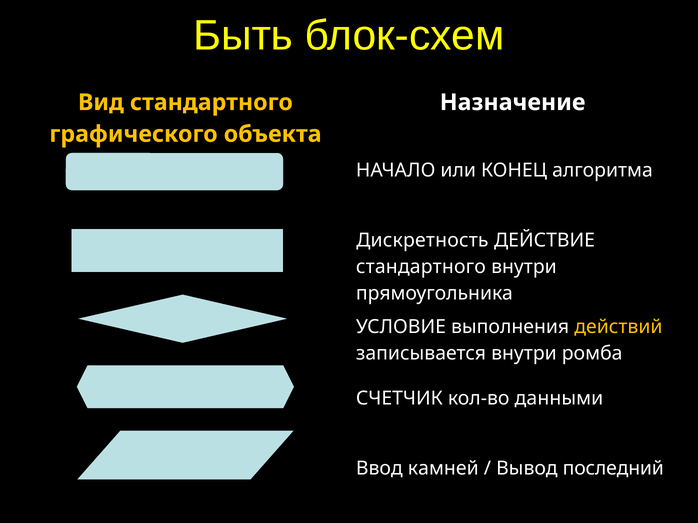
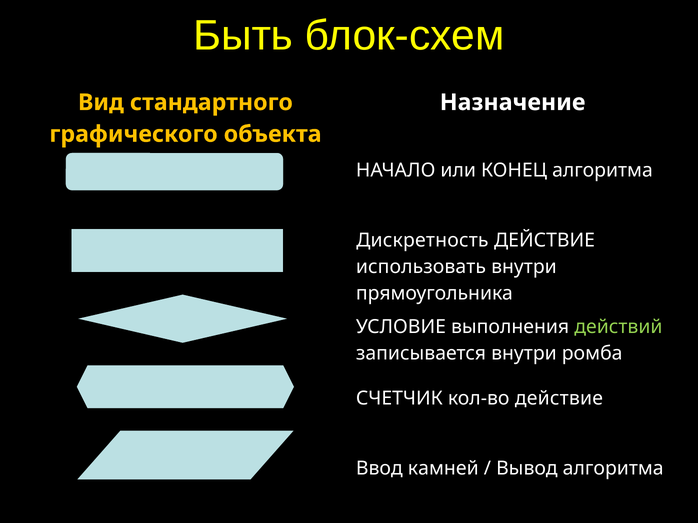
стандартного at (421, 267): стандартного -> использовать
действий colour: yellow -> light green
кол-во данными: данными -> действие
Вывод последний: последний -> алгоритма
